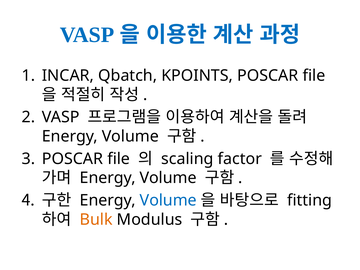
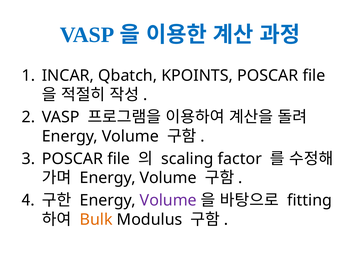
Volume at (168, 200) colour: blue -> purple
